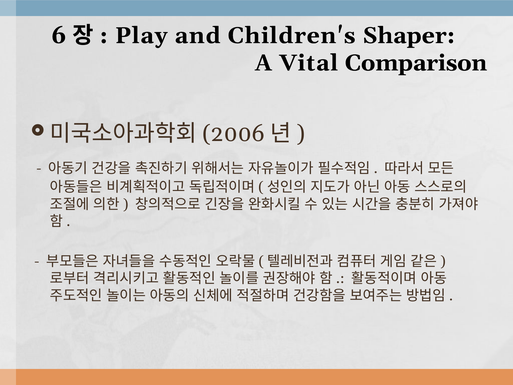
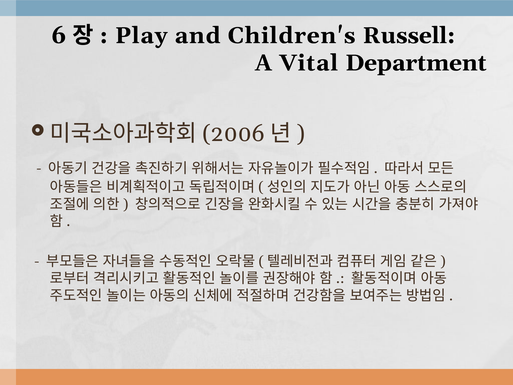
Shaper: Shaper -> Russell
Comparison: Comparison -> Department
